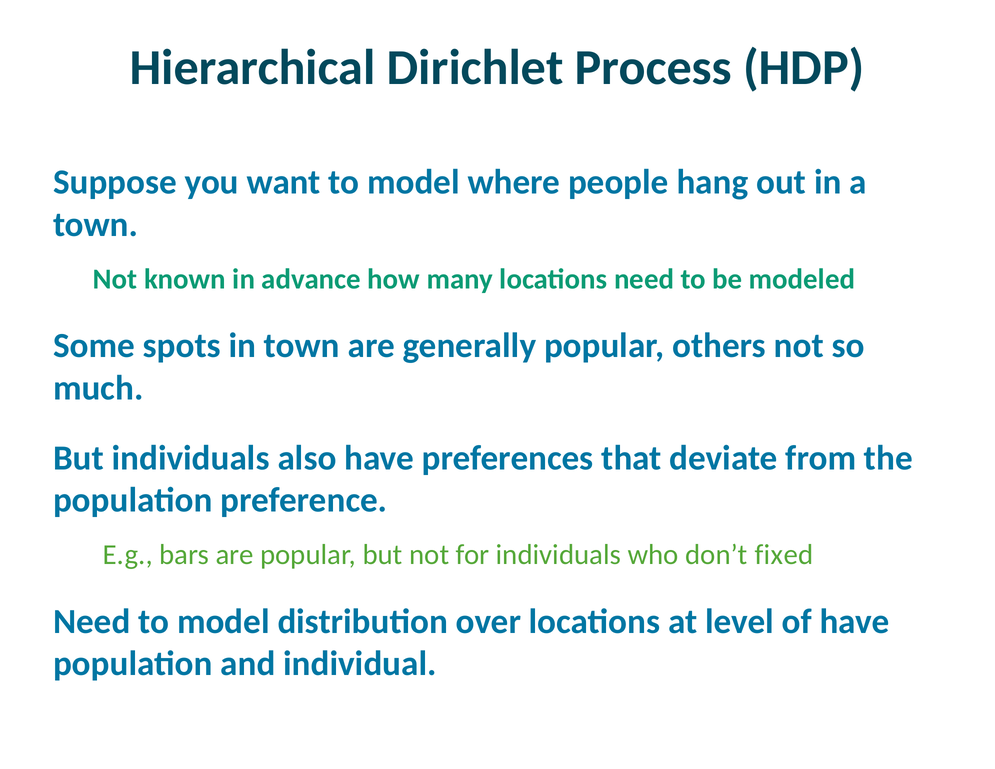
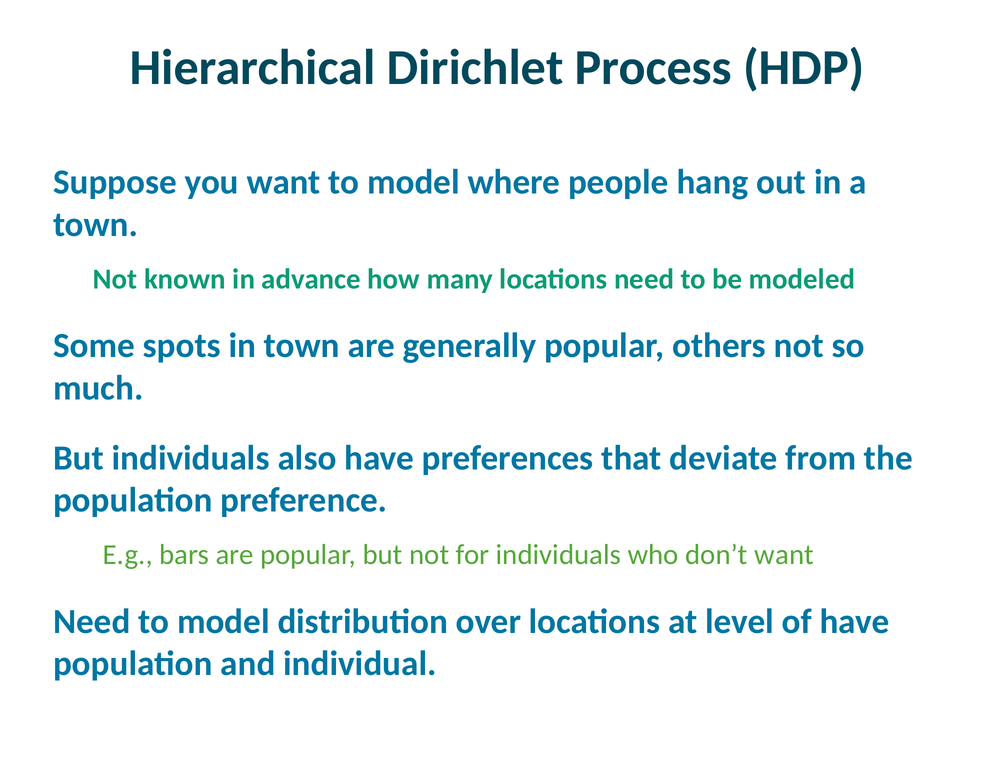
don’t fixed: fixed -> want
